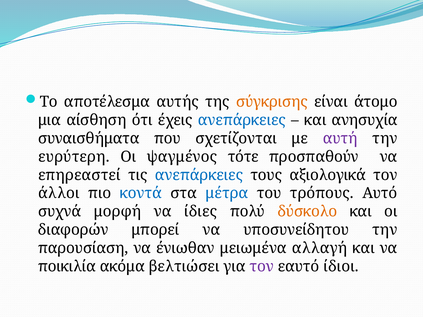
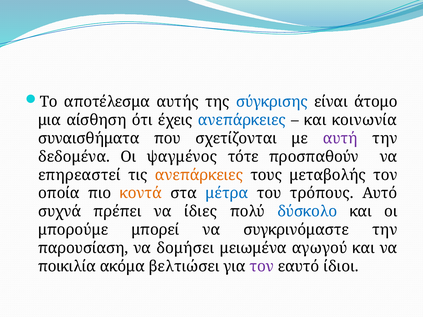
σύγκρισης colour: orange -> blue
ανησυχία: ανησυχία -> κοινωνία
ευρύτερη: ευρύτερη -> δεδομένα
ανεπάρκειες at (199, 175) colour: blue -> orange
αξιολογικά: αξιολογικά -> μεταβολής
άλλοι: άλλοι -> οποία
κοντά colour: blue -> orange
μορφή: μορφή -> πρέπει
δύσκολο colour: orange -> blue
διαφορών: διαφορών -> μπορούμε
υποσυνείδητου: υποσυνείδητου -> συγκρινόμαστε
ένιωθαν: ένιωθαν -> δομήσει
αλλαγή: αλλαγή -> αγωγού
